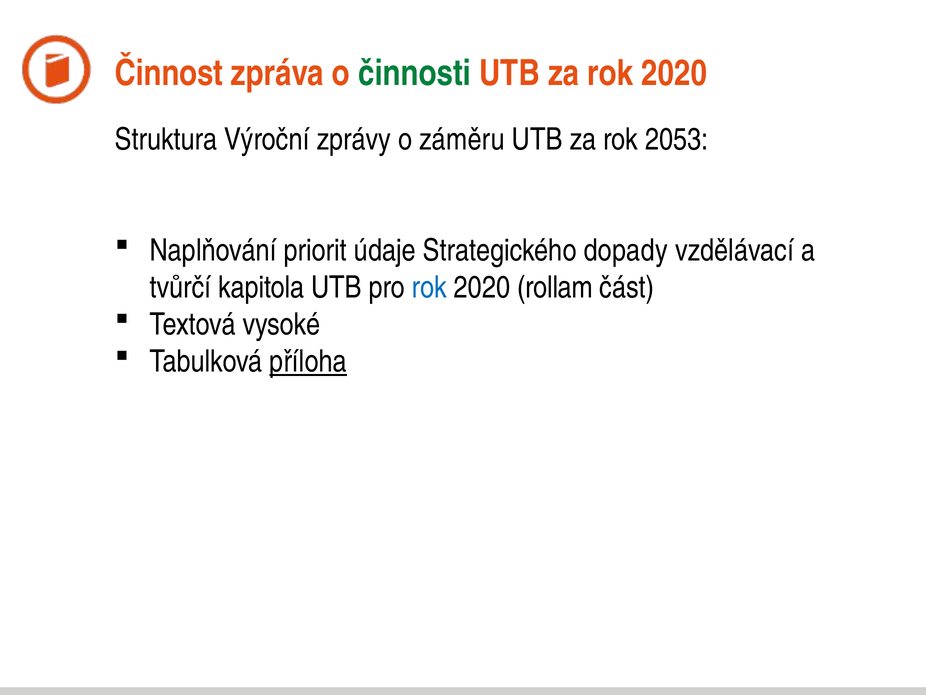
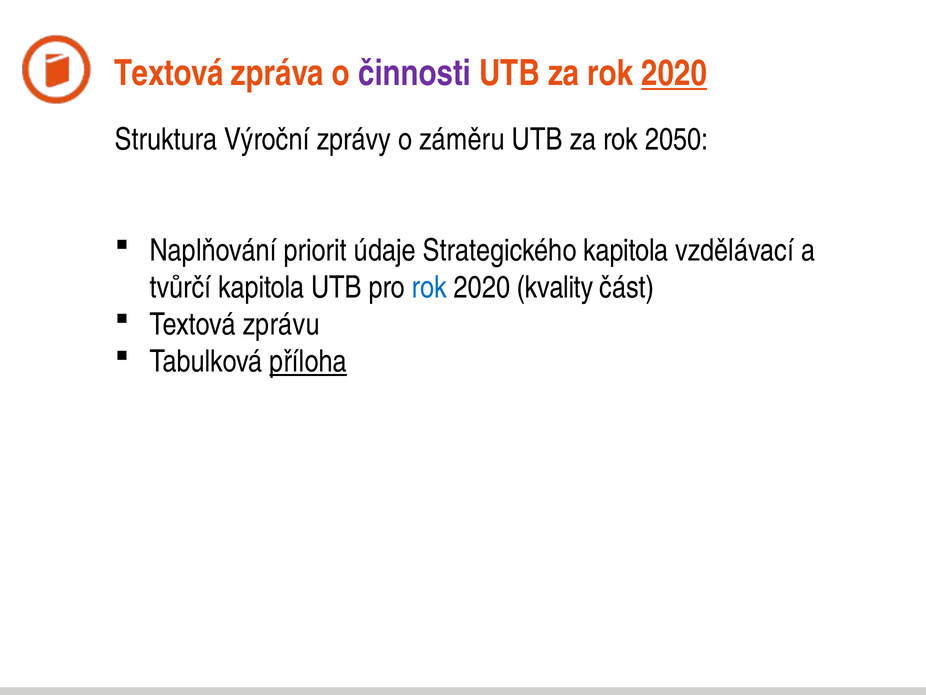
Činnost at (169, 73): Činnost -> Textová
činnosti colour: green -> purple
2020 at (674, 73) underline: none -> present
2053: 2053 -> 2050
Strategického dopady: dopady -> kapitola
rollam: rollam -> kvality
vysoké: vysoké -> zprávu
